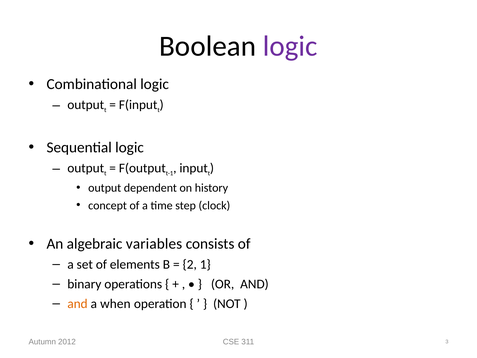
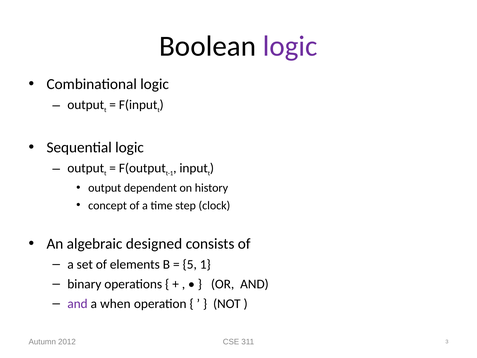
variables: variables -> designed
2: 2 -> 5
and at (78, 303) colour: orange -> purple
